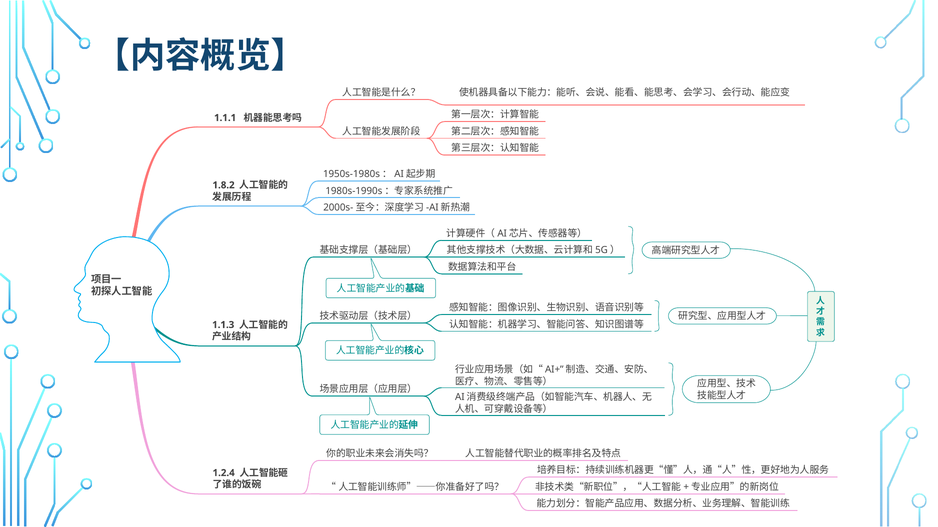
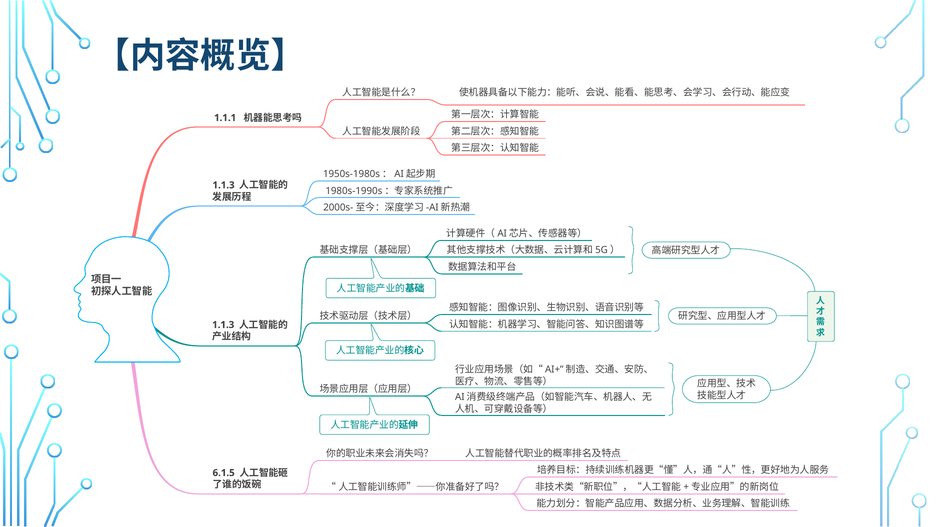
1.8.2 at (224, 185): 1.8.2 -> 1.1.3
1.2.4: 1.2.4 -> 6.1.5
